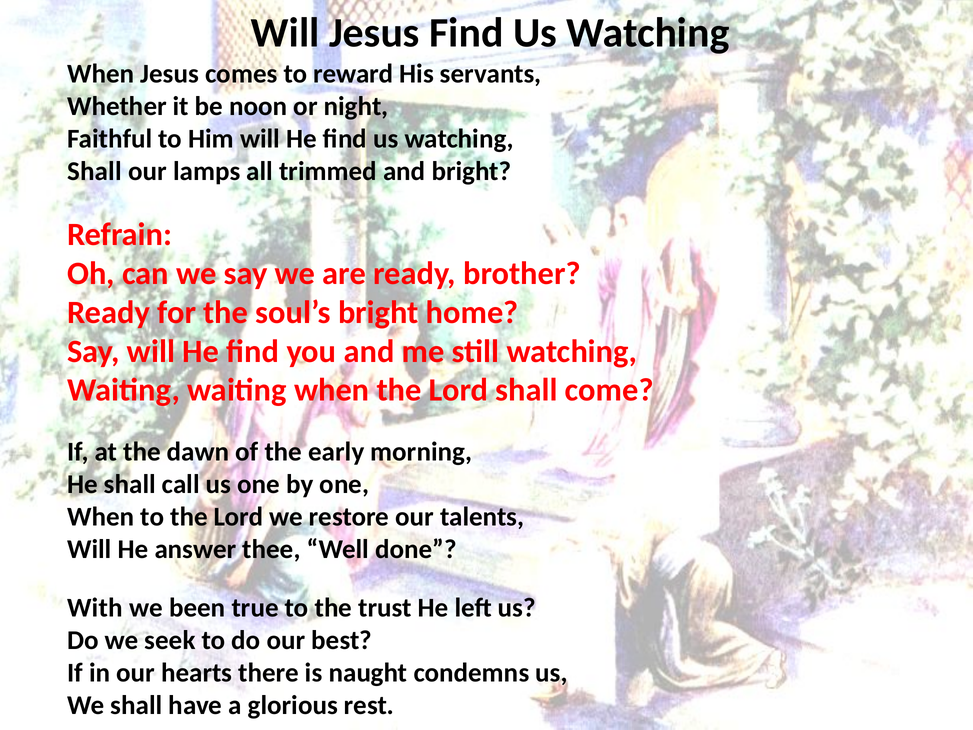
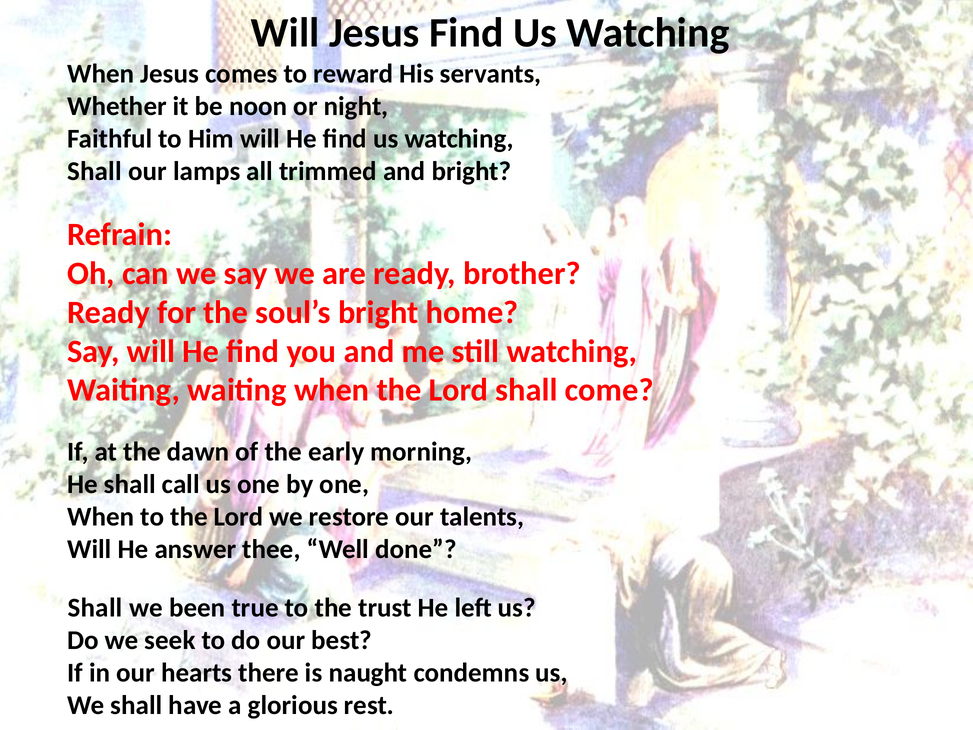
With at (95, 608): With -> Shall
